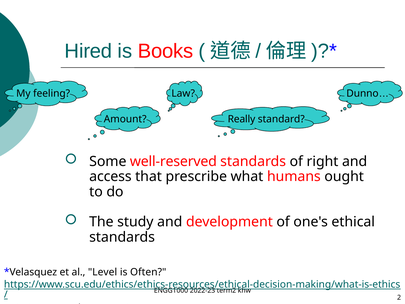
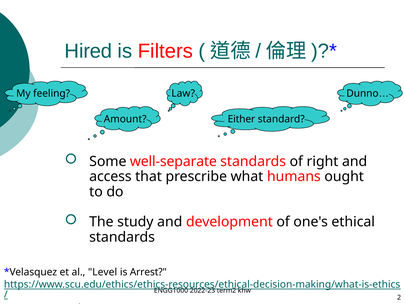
Books: Books -> Filters
Really: Really -> Either
well-reserved: well-reserved -> well-separate
Often: Often -> Arrest
